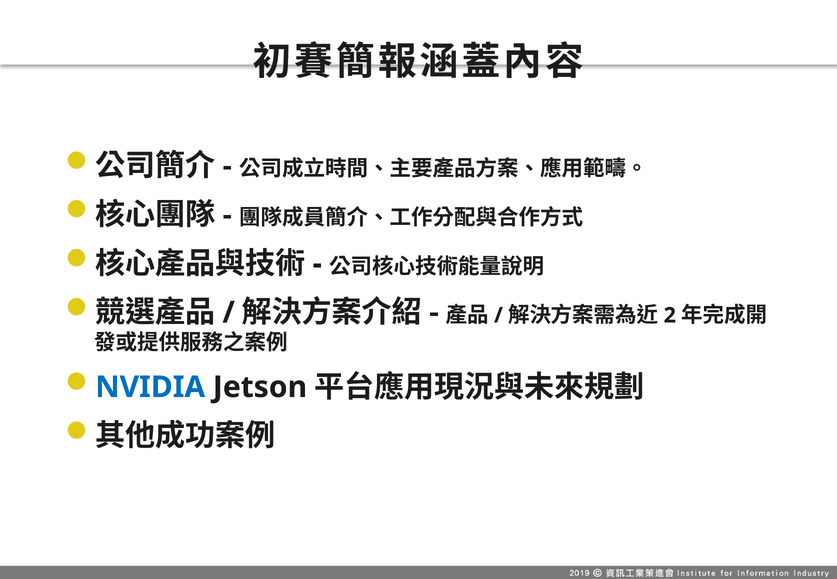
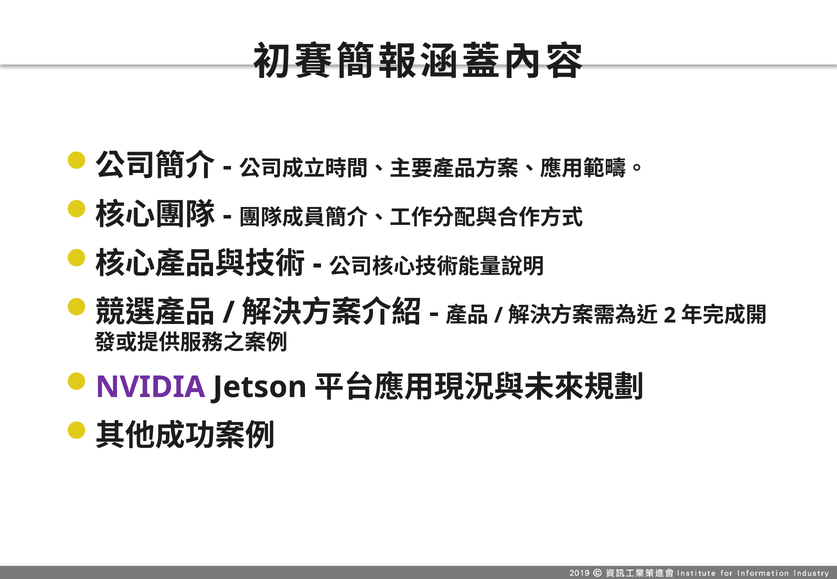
NVIDIA colour: blue -> purple
